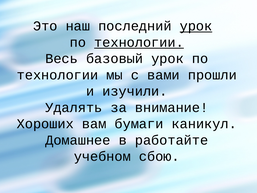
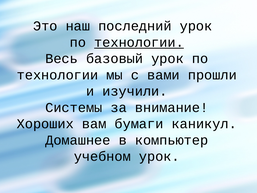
урок at (196, 26) underline: present -> none
Удалять: Удалять -> Системы
работайте: работайте -> компьютер
учебном сбою: сбою -> урок
